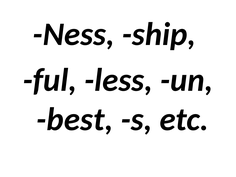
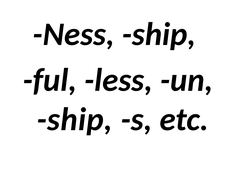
best at (75, 119): best -> ship
